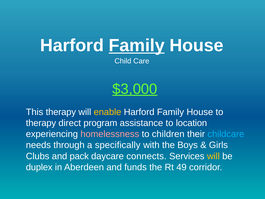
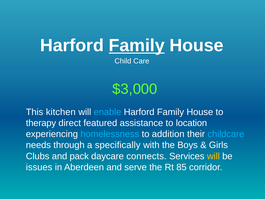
$3,000 underline: present -> none
This therapy: therapy -> kitchen
enable colour: yellow -> light blue
program: program -> featured
homelessness colour: pink -> light blue
children: children -> addition
duplex: duplex -> issues
funds: funds -> serve
49: 49 -> 85
